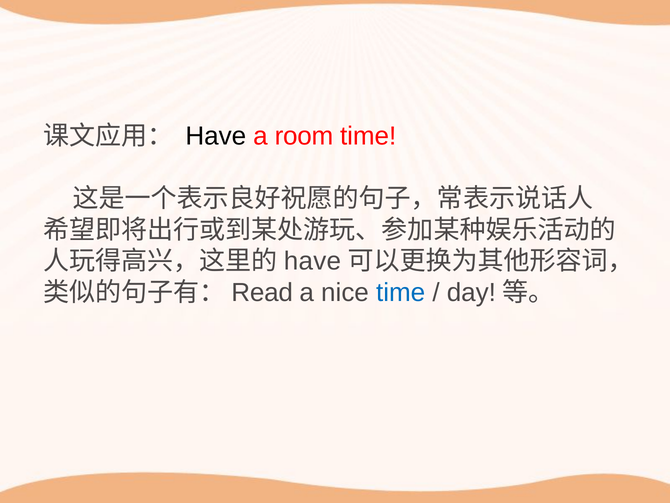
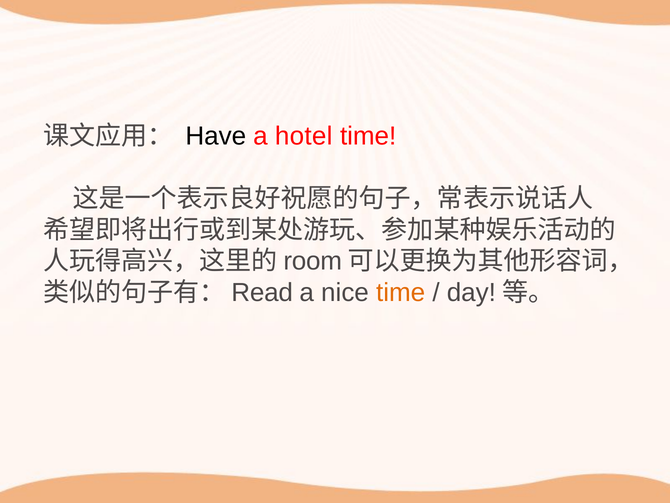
room: room -> hotel
have at (312, 261): have -> room
time at (401, 292) colour: blue -> orange
